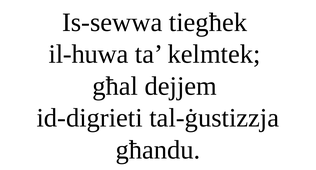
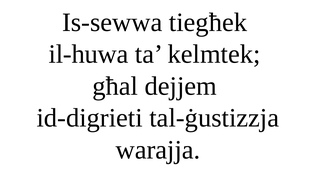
għandu: għandu -> warajja
